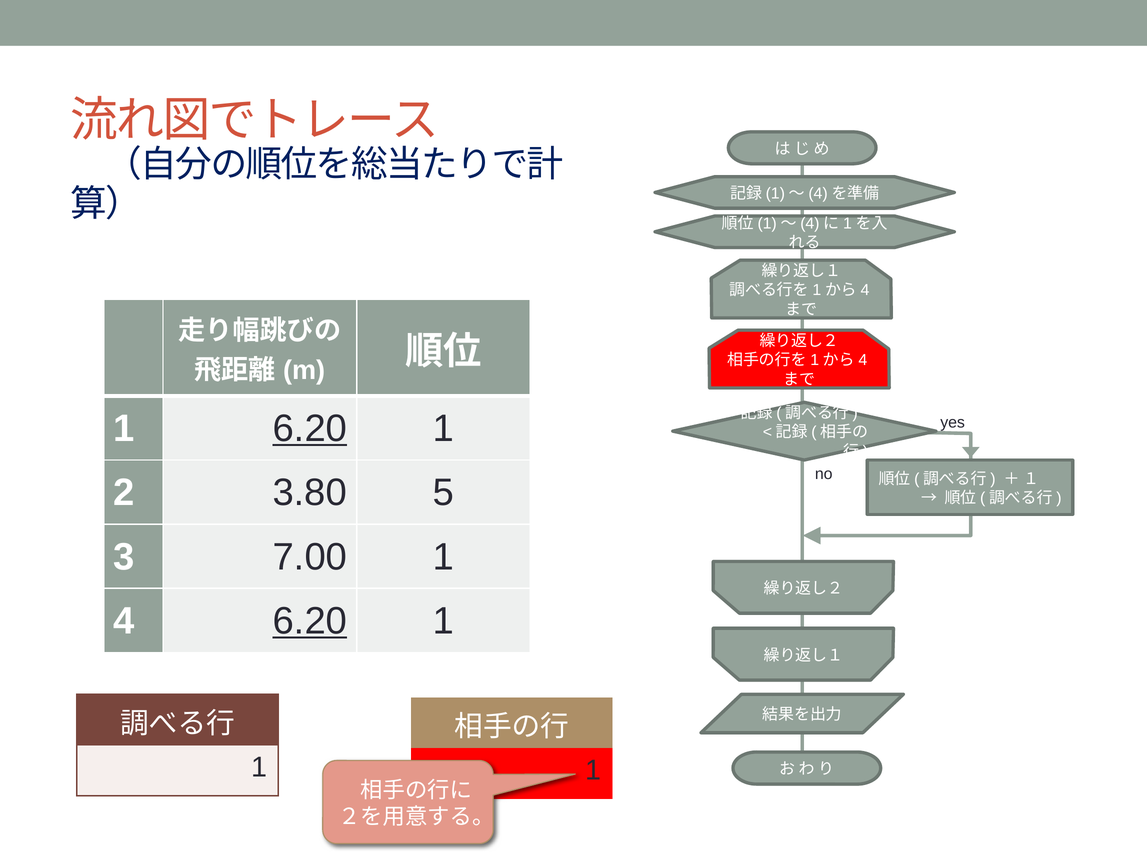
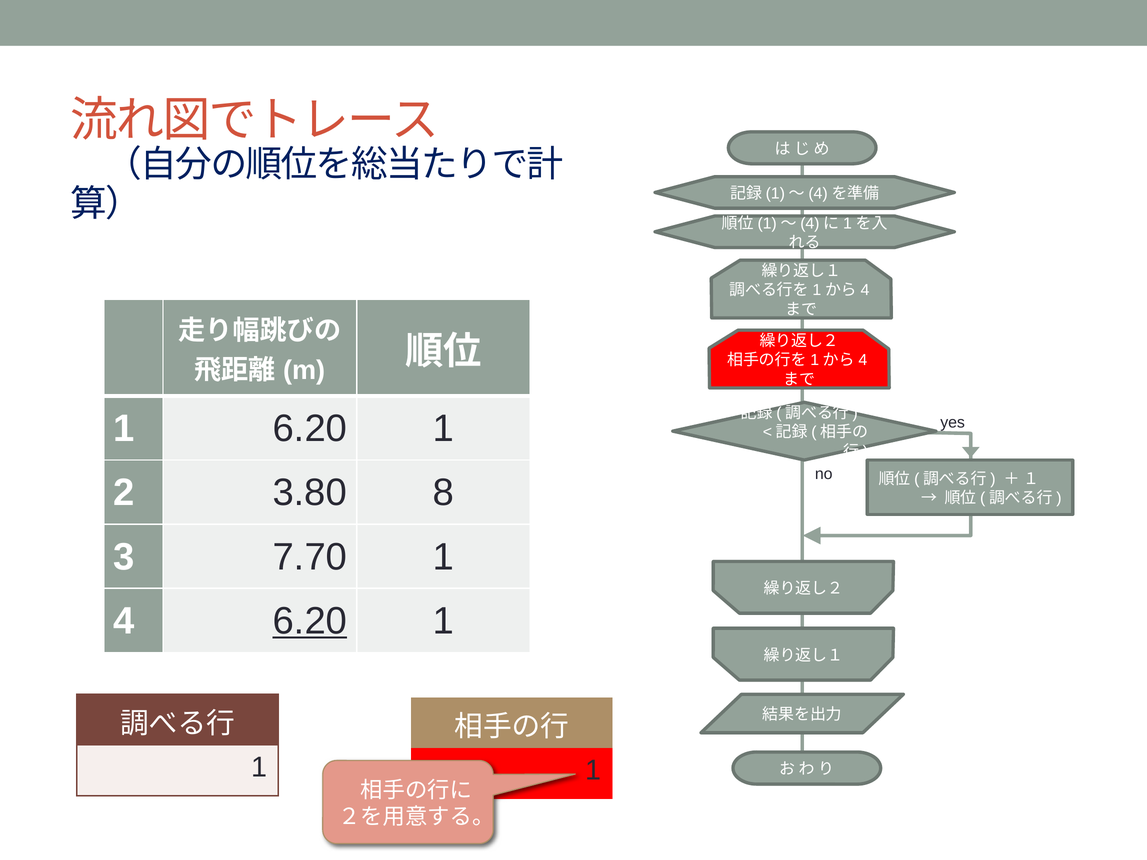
6.20 at (310, 429) underline: present -> none
5: 5 -> 8
7.00: 7.00 -> 7.70
